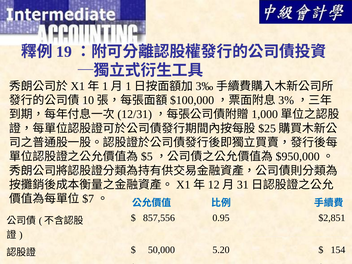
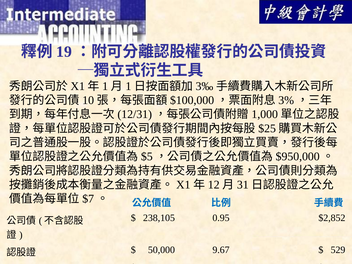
857,556: 857,556 -> 238,105
$2,851: $2,851 -> $2,852
5.20: 5.20 -> 9.67
154: 154 -> 529
